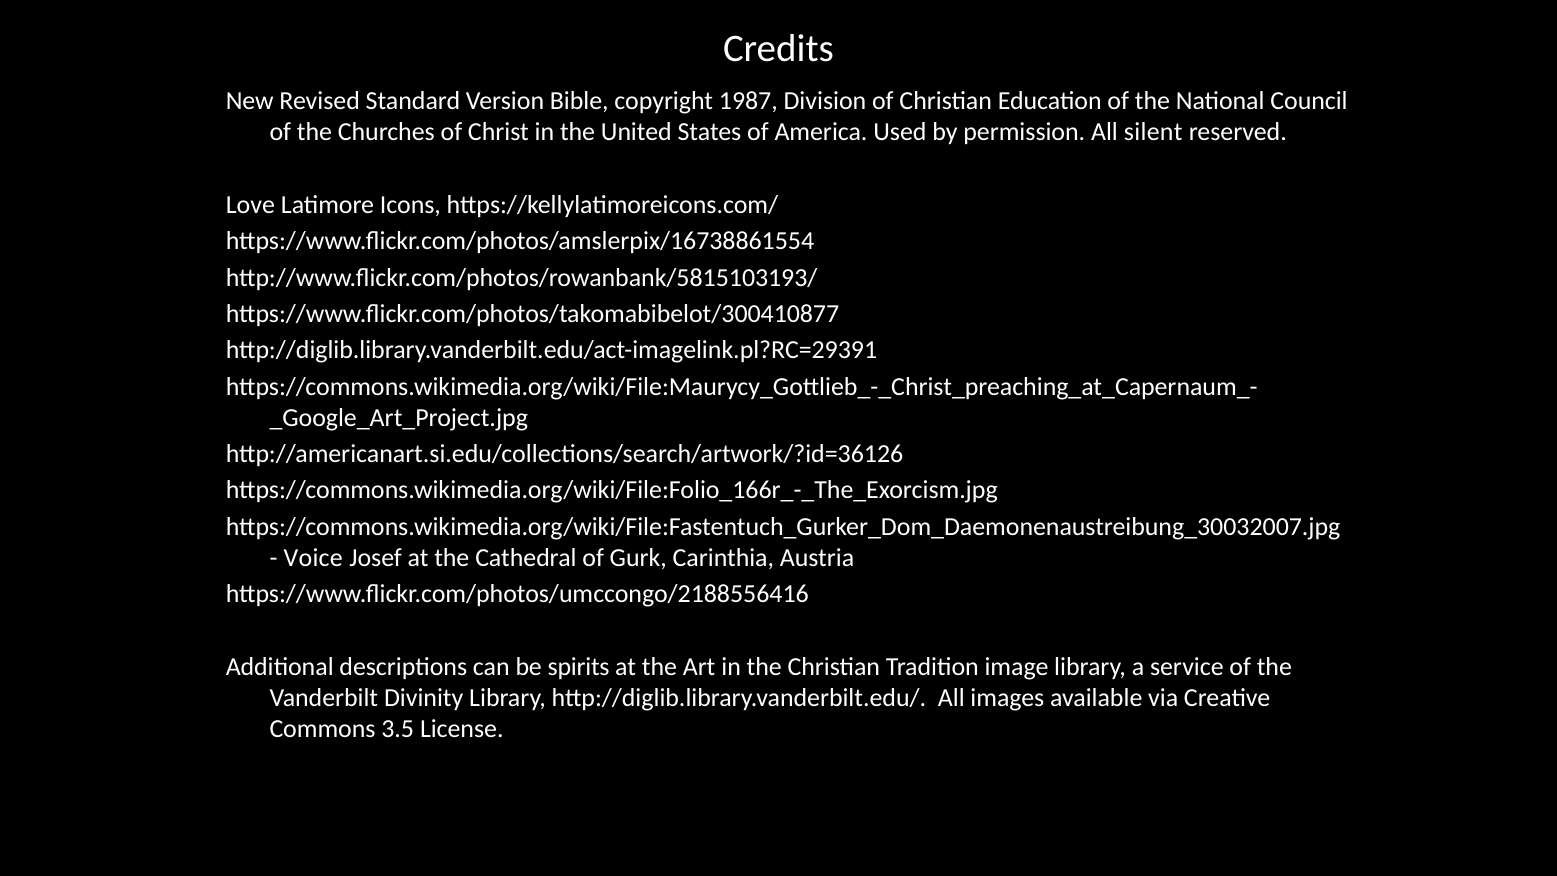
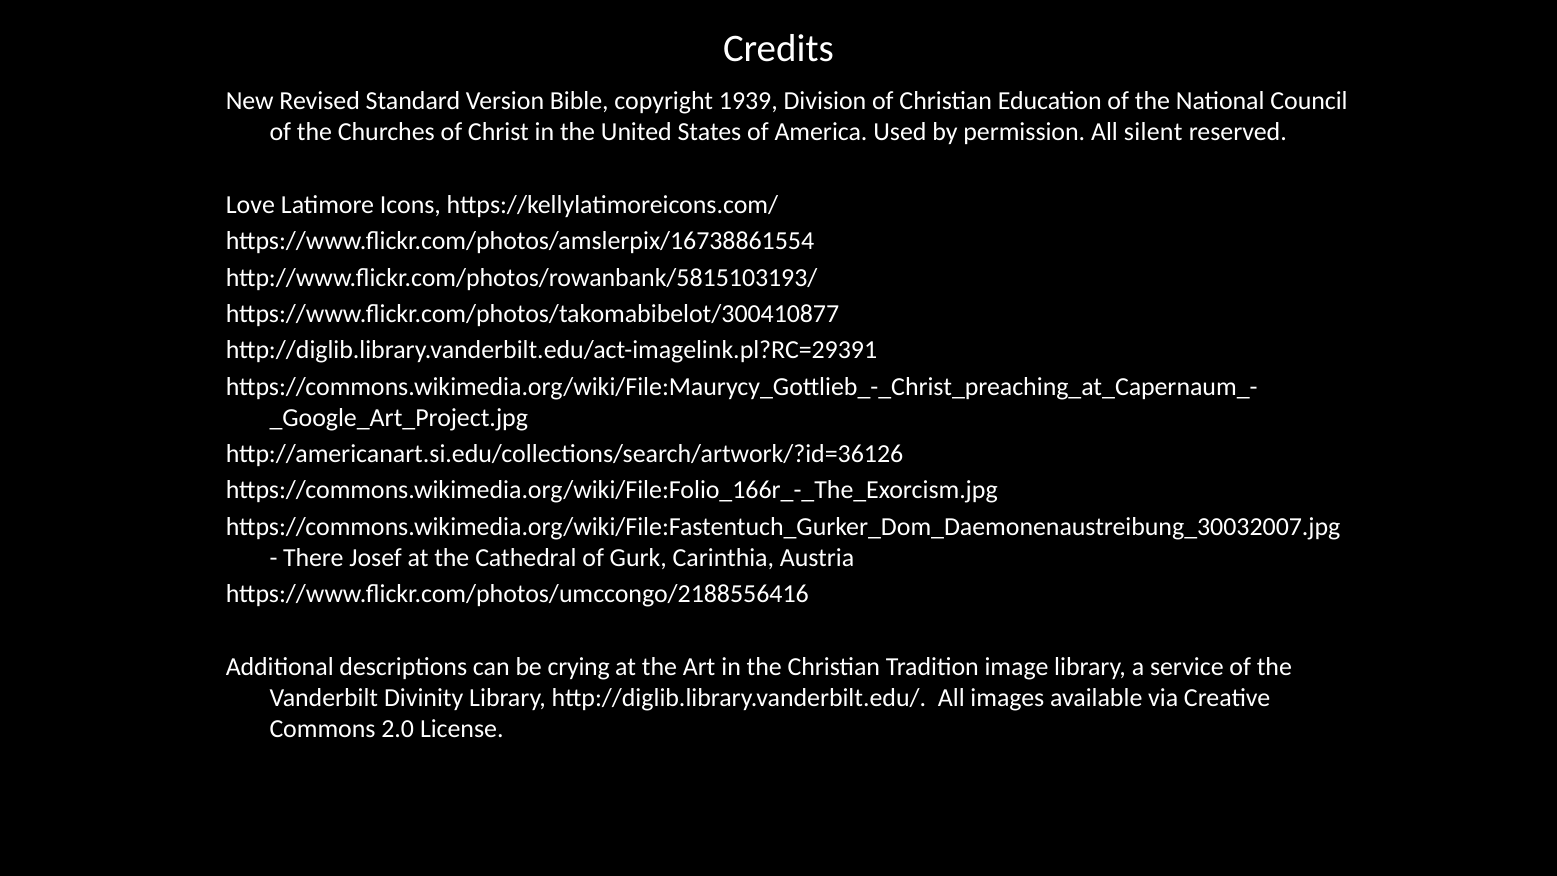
1987: 1987 -> 1939
Voice: Voice -> There
spirits: spirits -> crying
3.5: 3.5 -> 2.0
